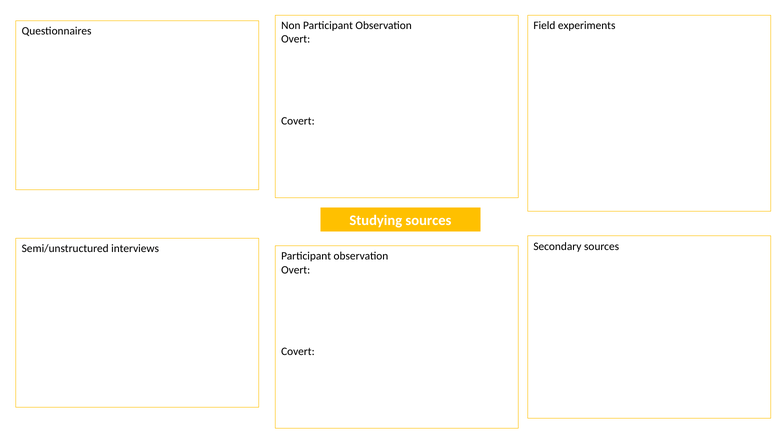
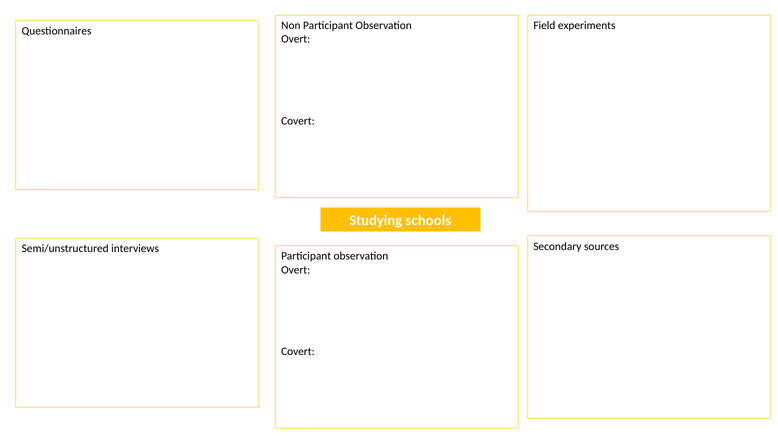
Studying sources: sources -> schools
